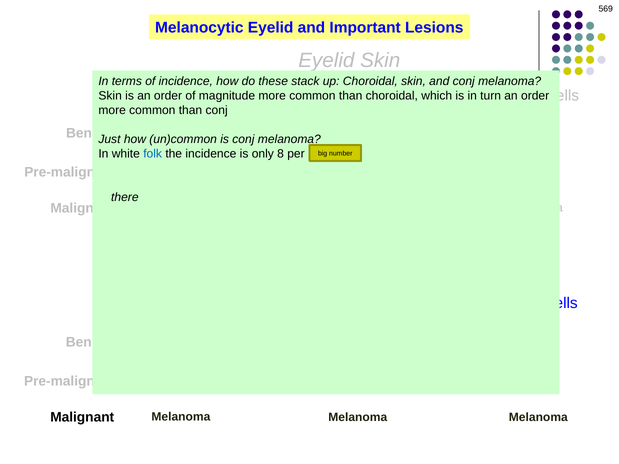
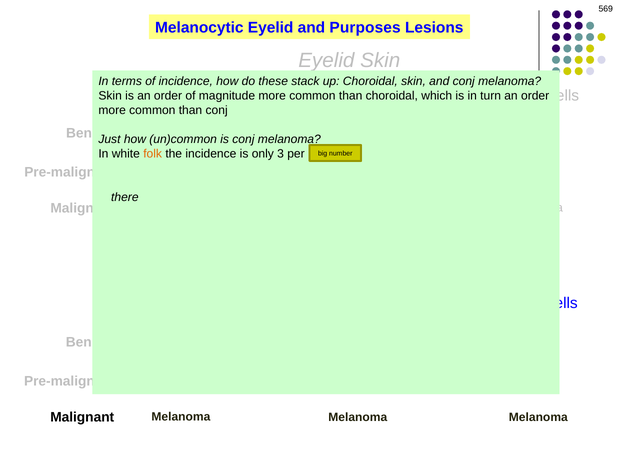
Important: Important -> Purposes
folk colour: blue -> orange
8: 8 -> 3
